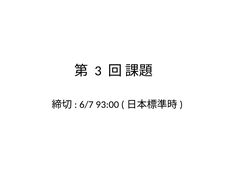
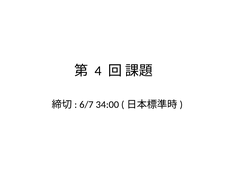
3: 3 -> 4
93:00: 93:00 -> 34:00
